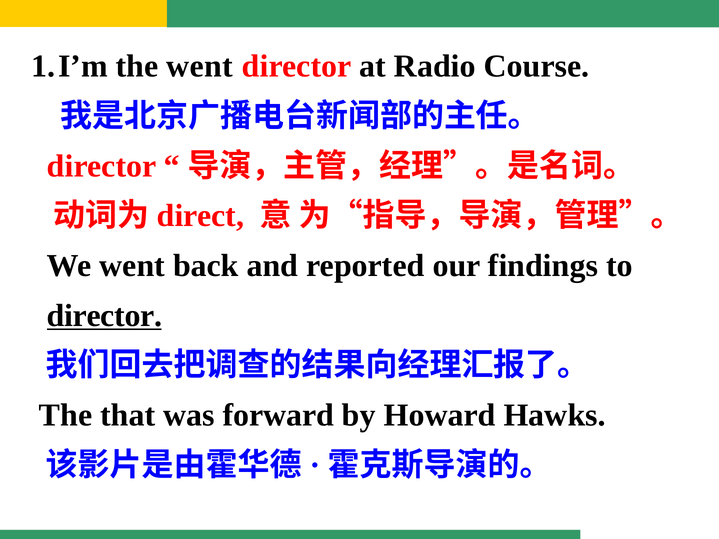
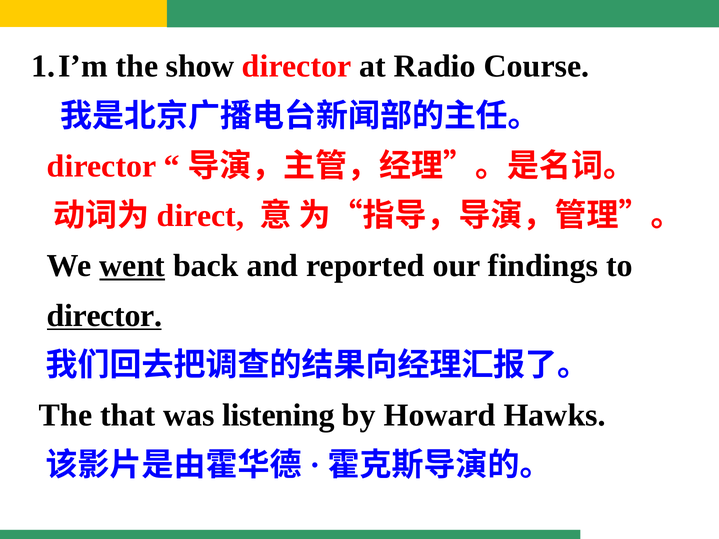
the went: went -> show
went at (132, 266) underline: none -> present
forward: forward -> listening
